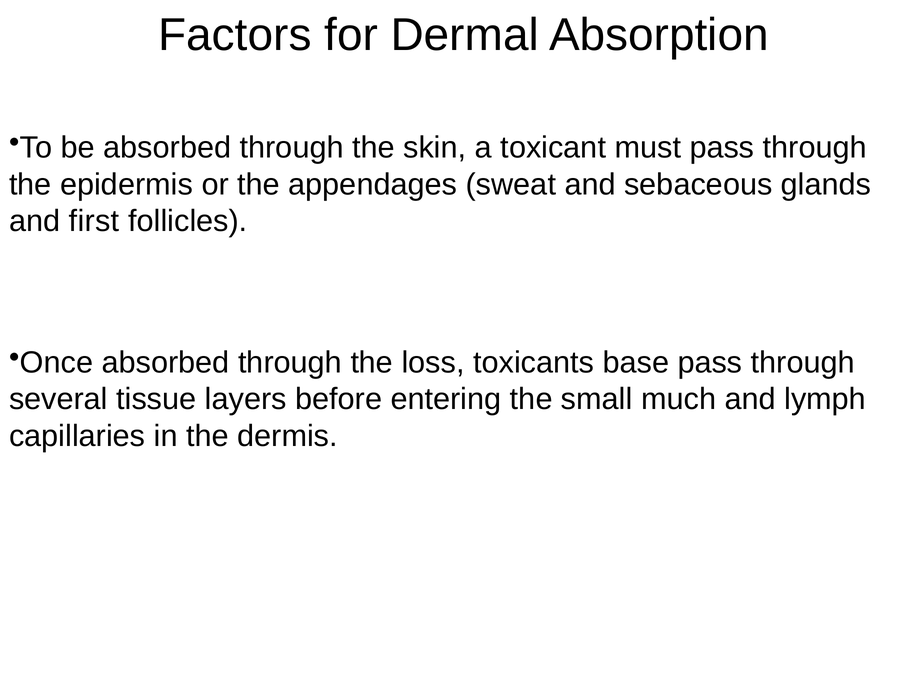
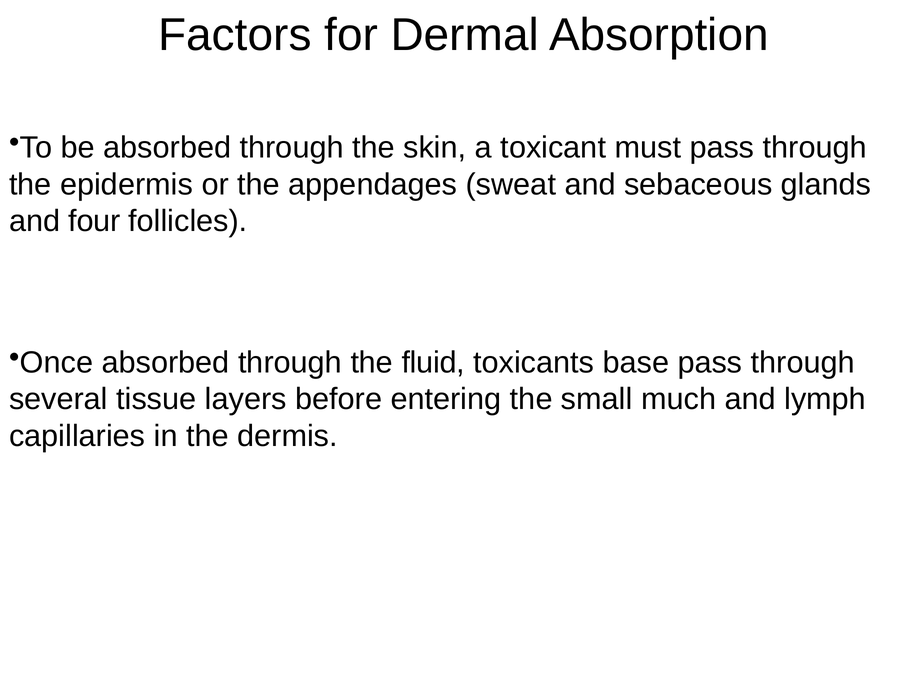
first: first -> four
loss: loss -> fluid
